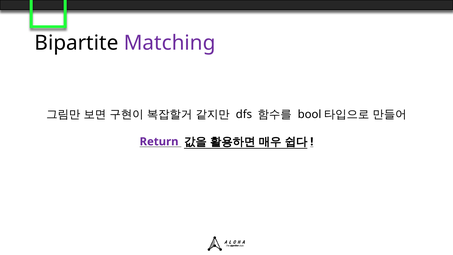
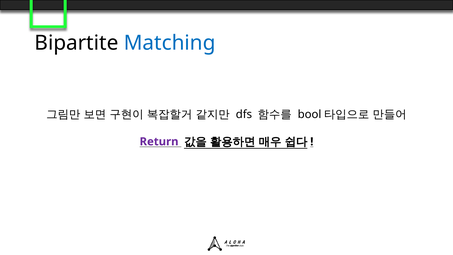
Matching colour: purple -> blue
